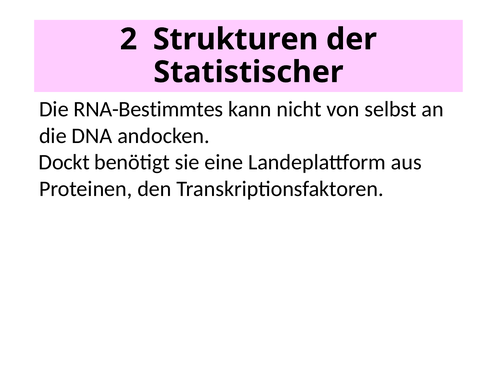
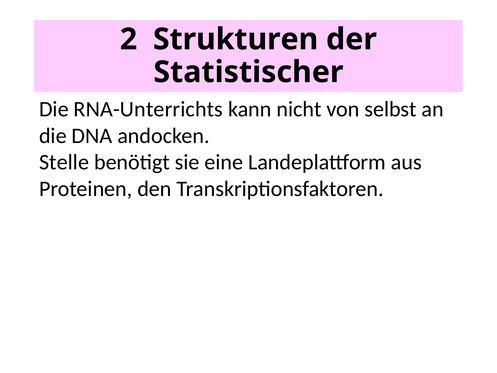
RNA-Bestimmtes: RNA-Bestimmtes -> RNA-Unterrichts
Dockt: Dockt -> Stelle
